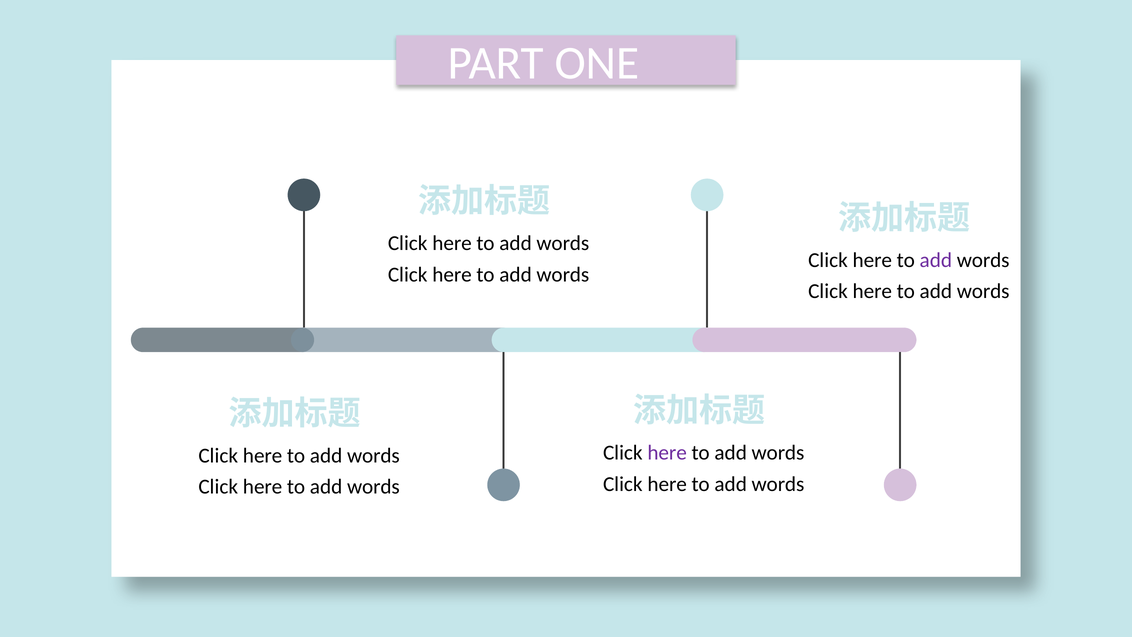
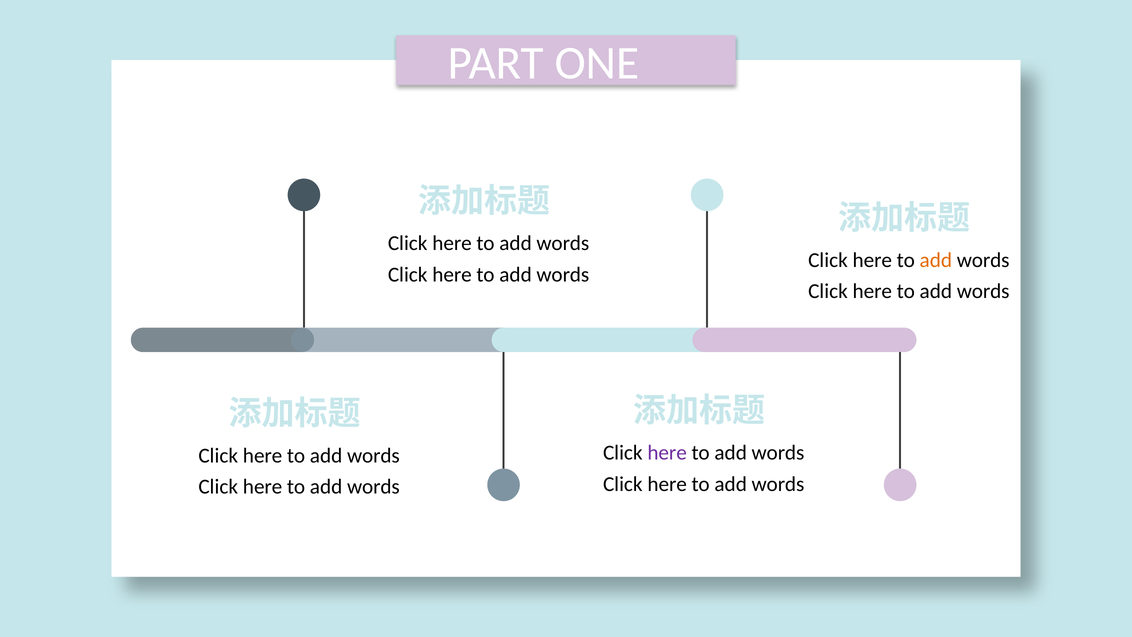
add at (936, 260) colour: purple -> orange
